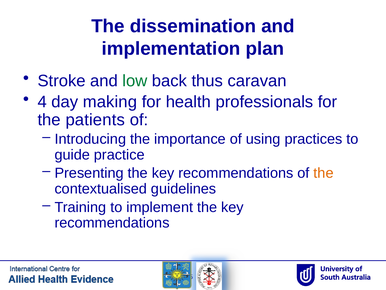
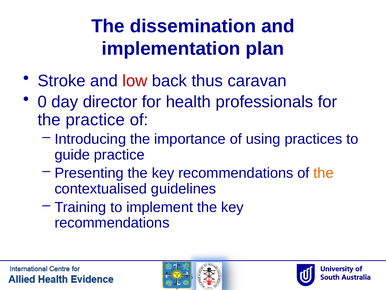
low colour: green -> red
4: 4 -> 0
making: making -> director
the patients: patients -> practice
